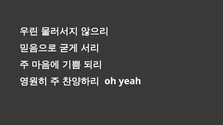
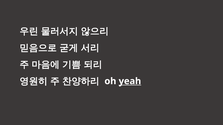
yeah underline: none -> present
